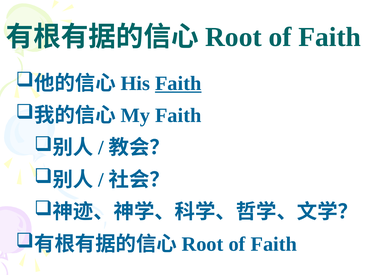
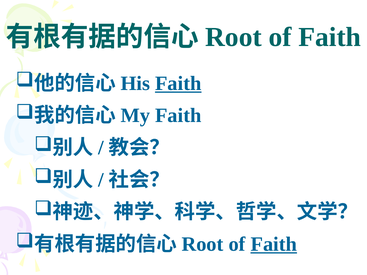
Faith at (274, 244) underline: none -> present
